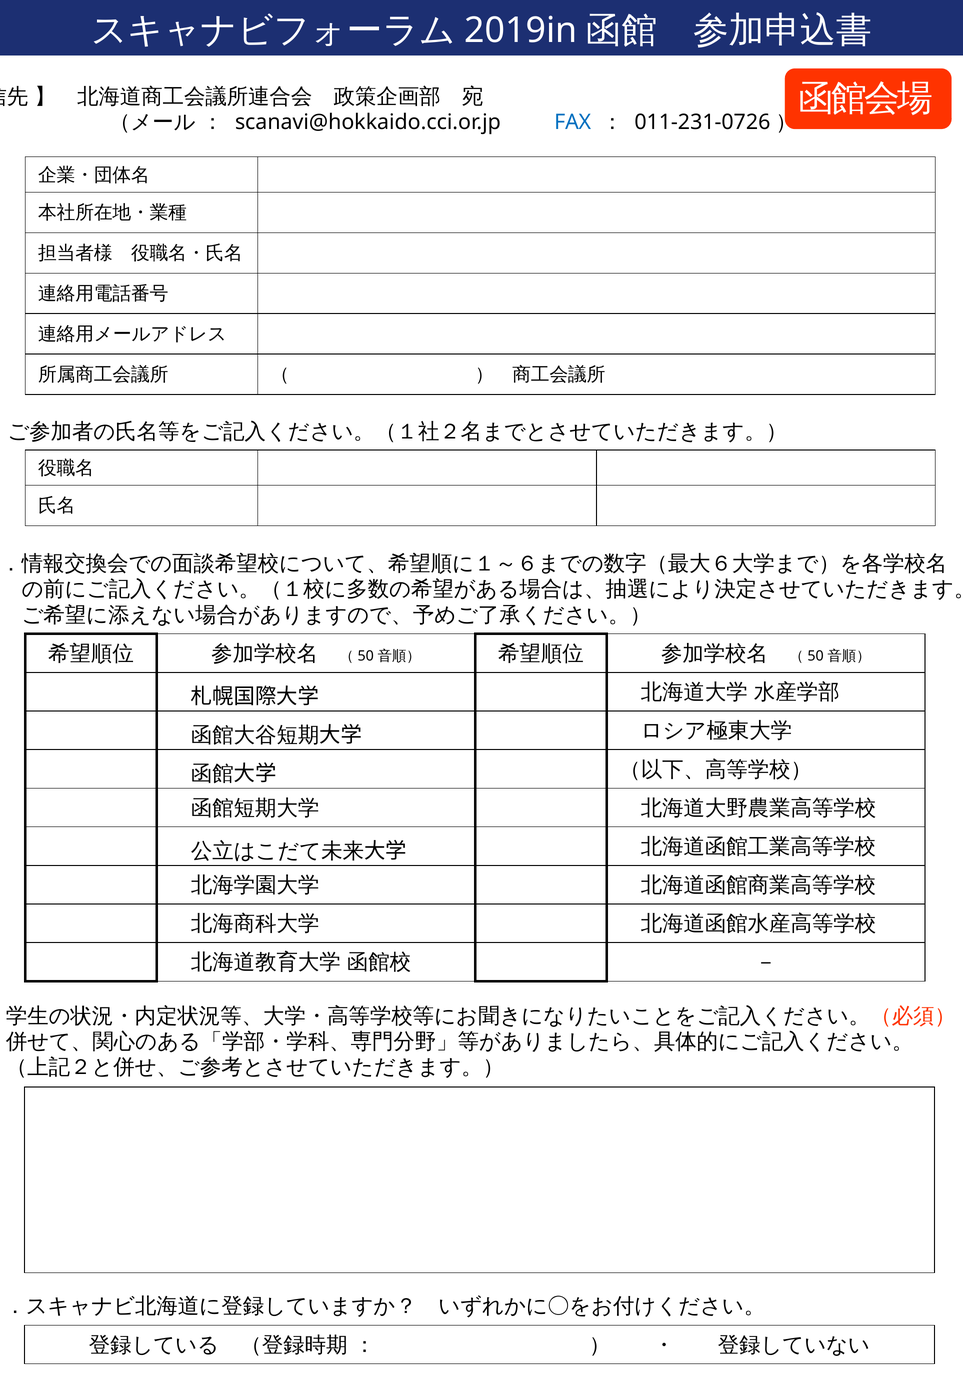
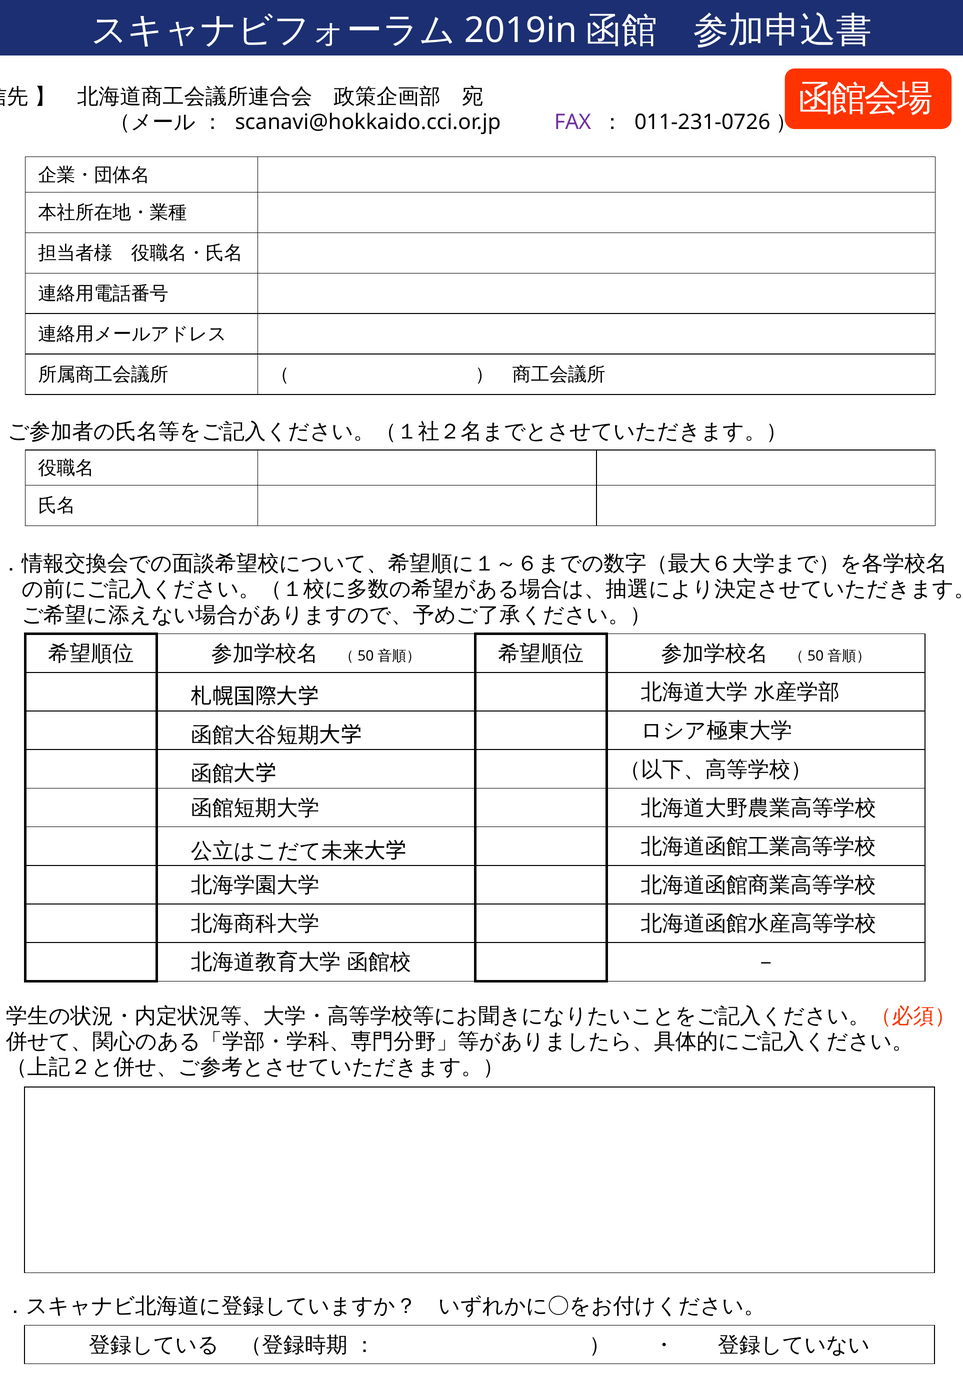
FAX colour: blue -> purple
